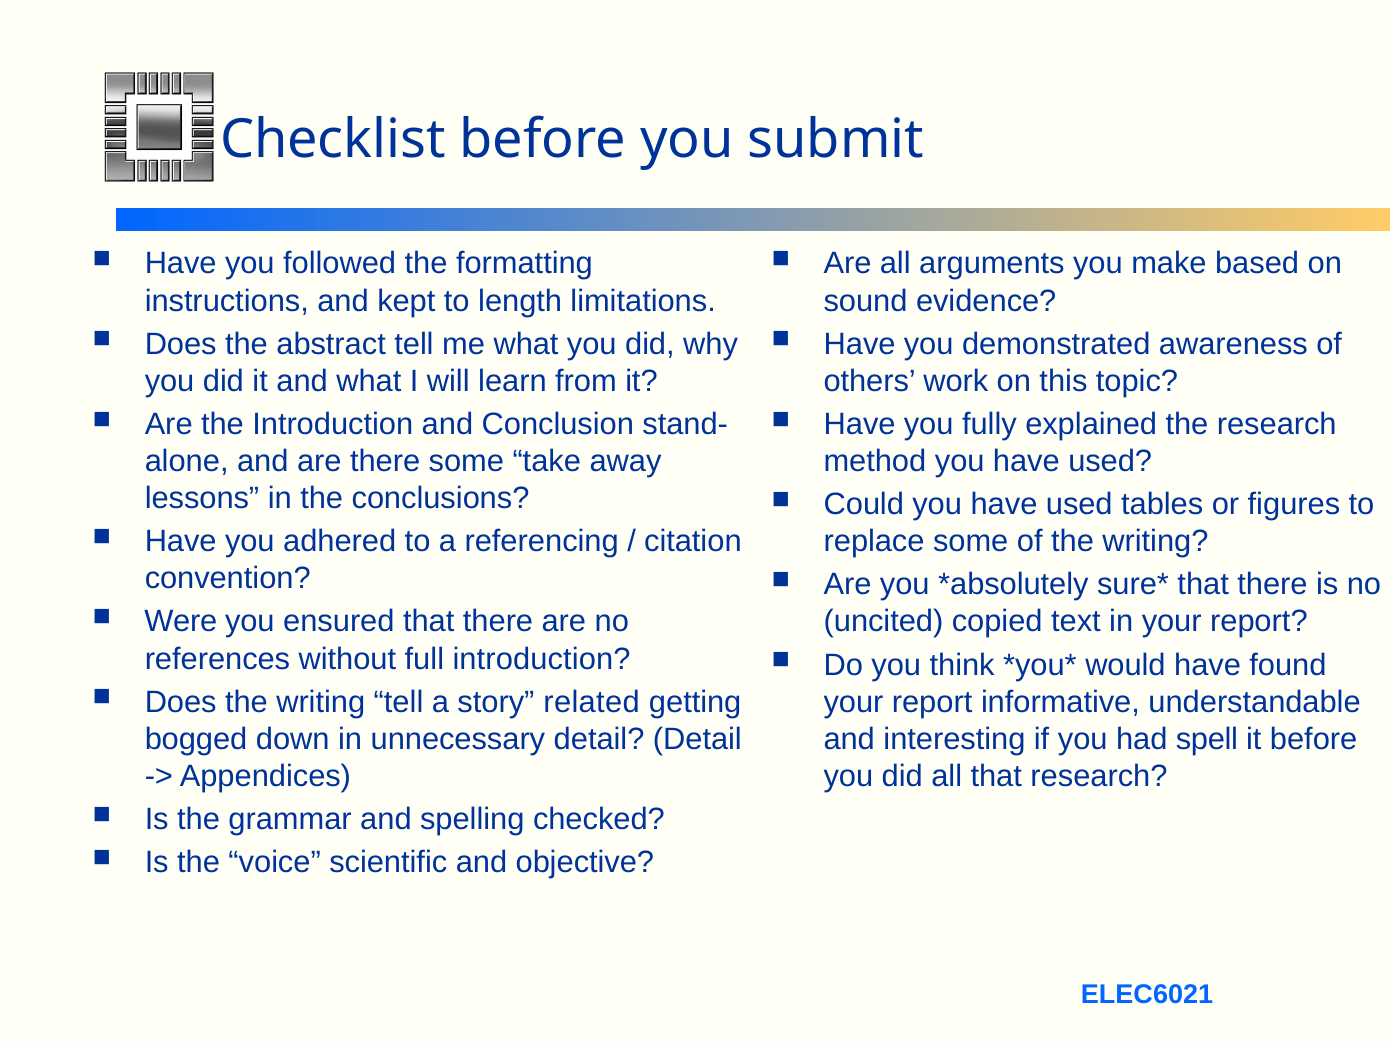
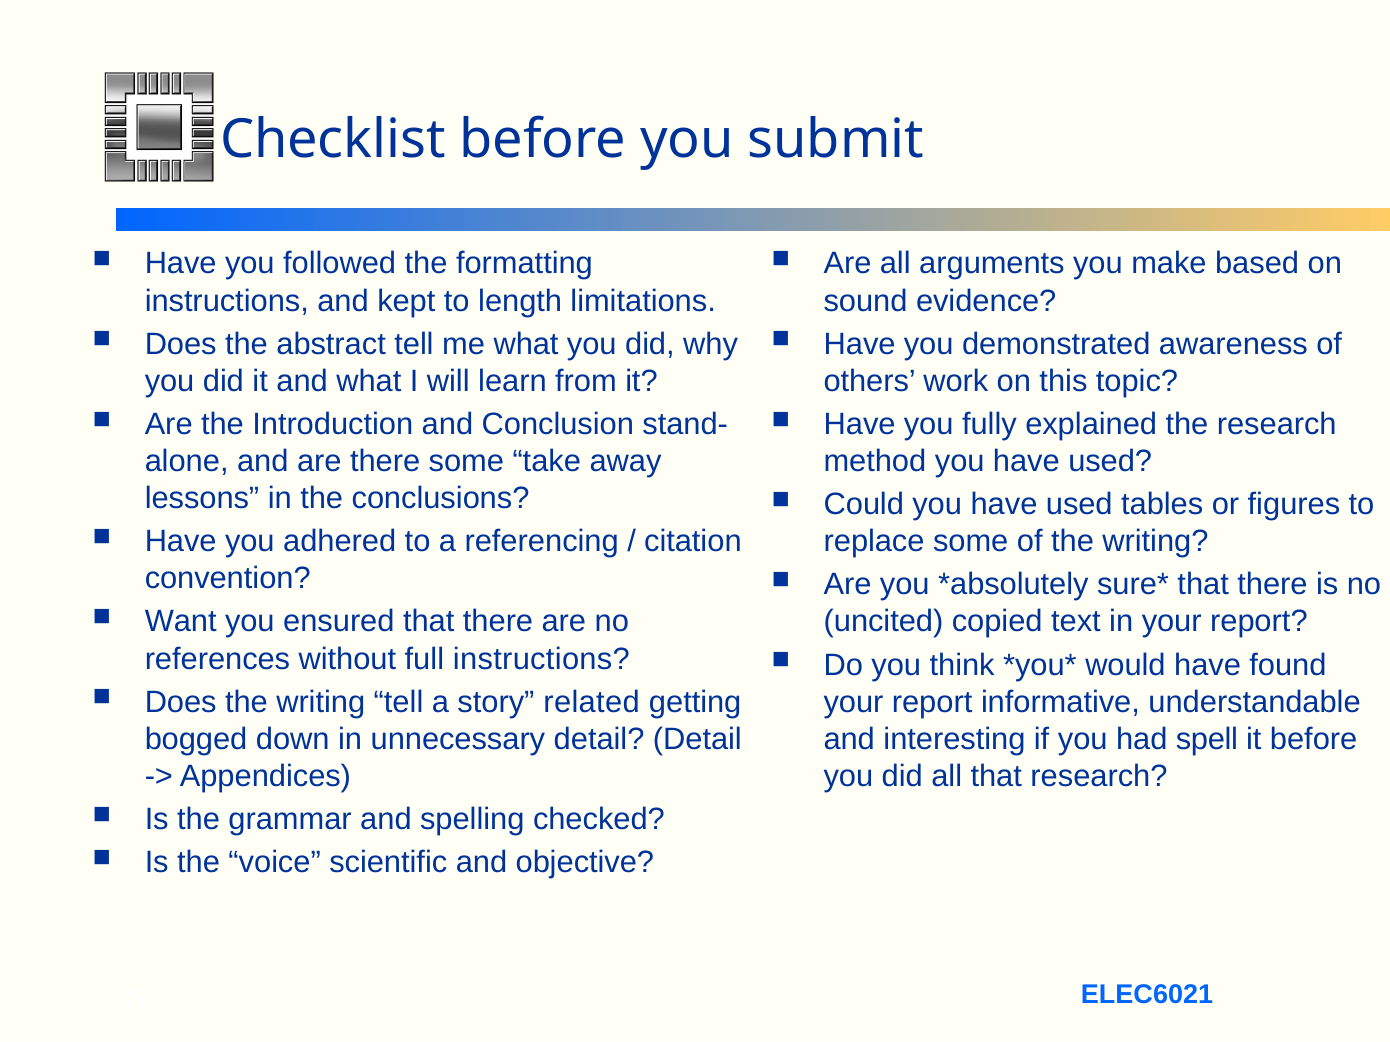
Were: Were -> Want
full introduction: introduction -> instructions
